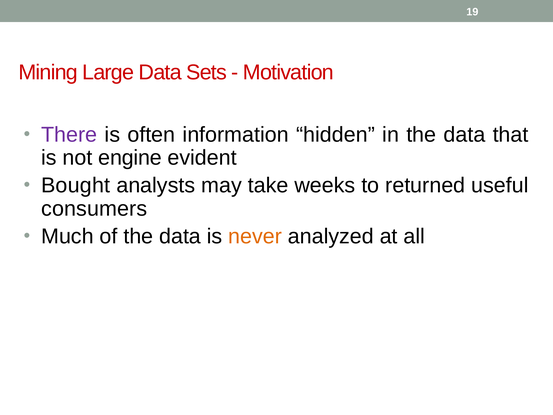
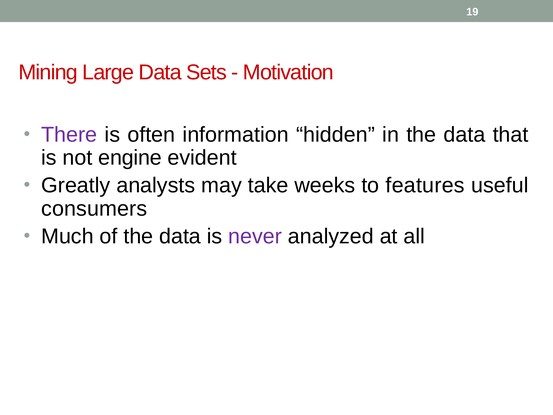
Bought: Bought -> Greatly
returned: returned -> features
never colour: orange -> purple
